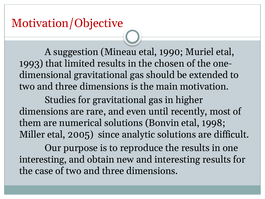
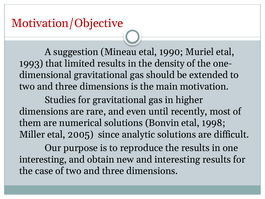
chosen: chosen -> density
